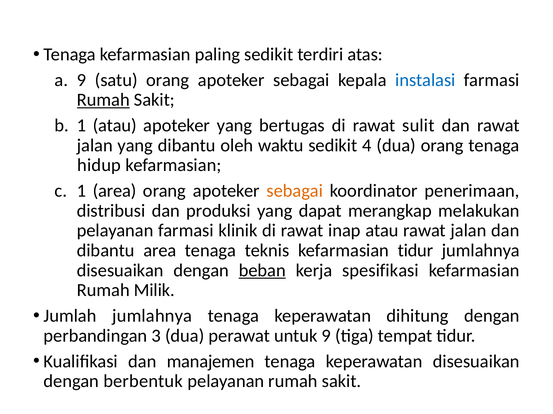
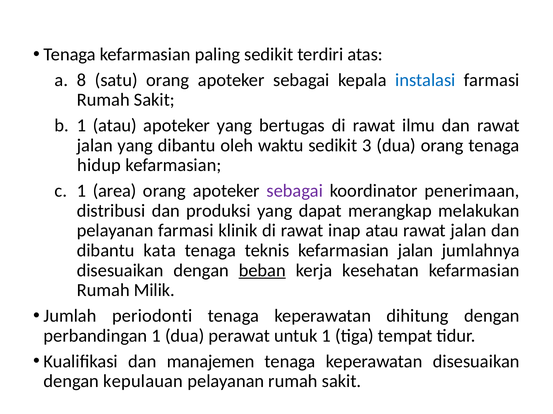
9 at (82, 80): 9 -> 8
Rumah at (103, 100) underline: present -> none
sulit: sulit -> ilmu
4: 4 -> 3
sebagai at (295, 191) colour: orange -> purple
dibantu area: area -> kata
kefarmasian tidur: tidur -> jalan
spesifikasi: spesifikasi -> kesehatan
Jumlah jumlahnya: jumlahnya -> periodonti
perbandingan 3: 3 -> 1
untuk 9: 9 -> 1
berbentuk: berbentuk -> kepulauan
